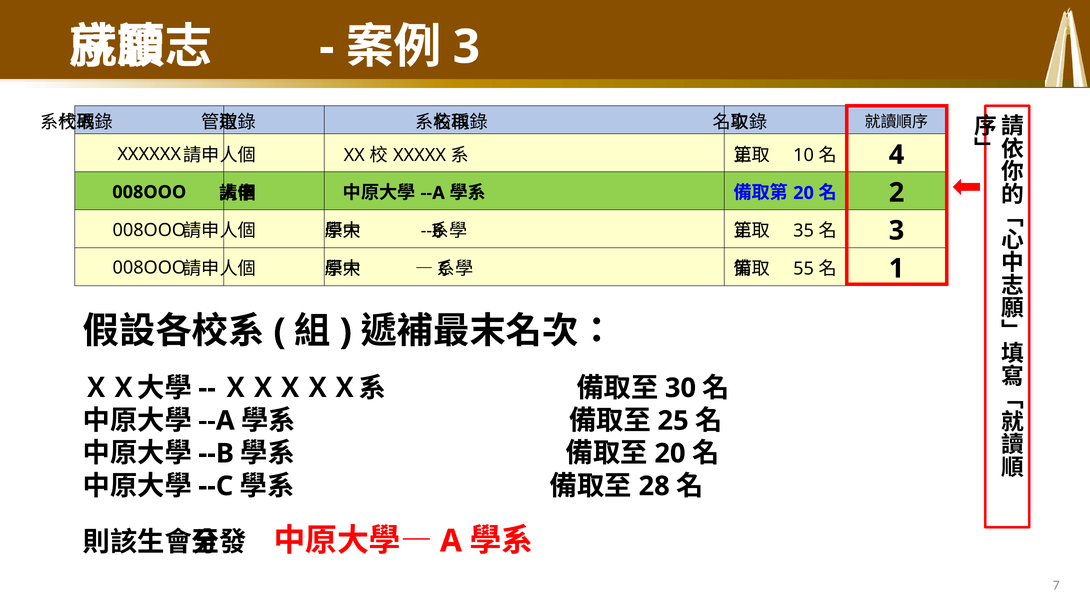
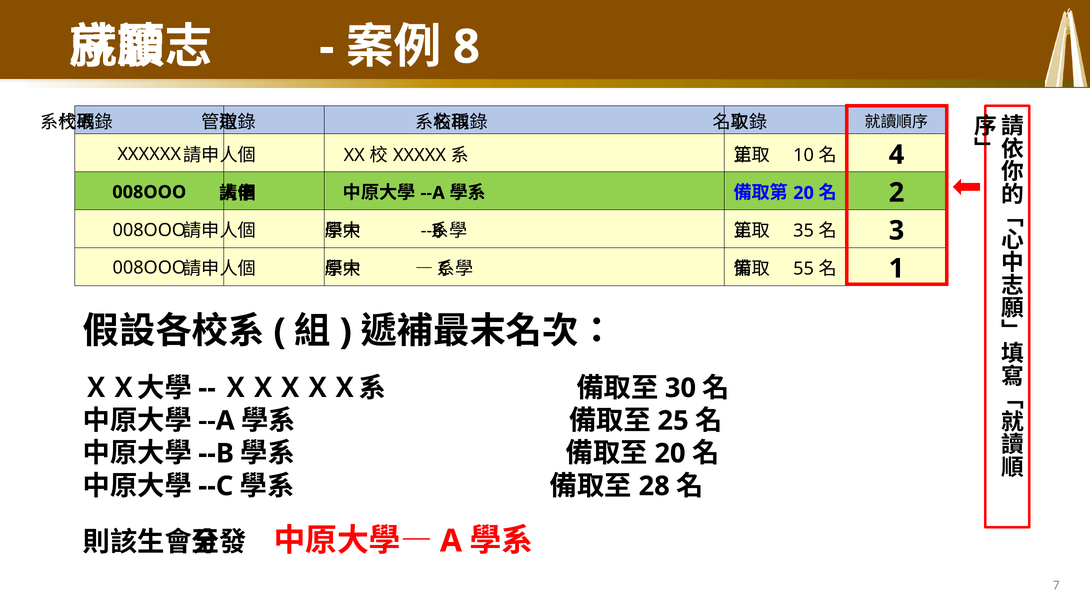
3 at (466, 47): 3 -> 8
